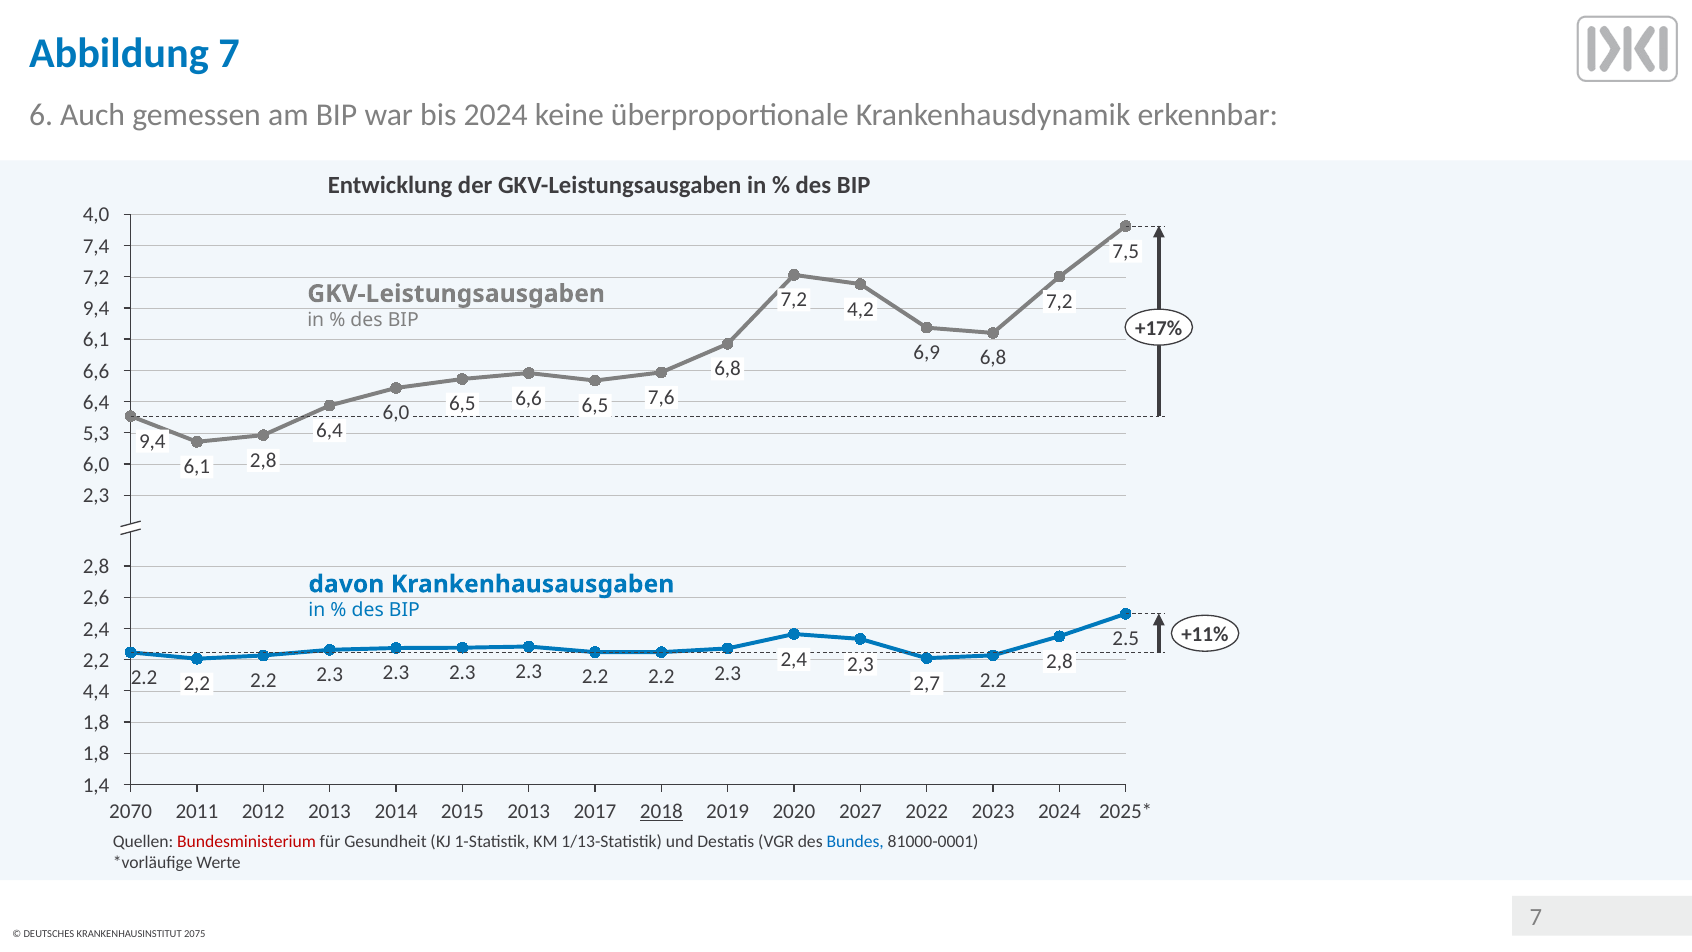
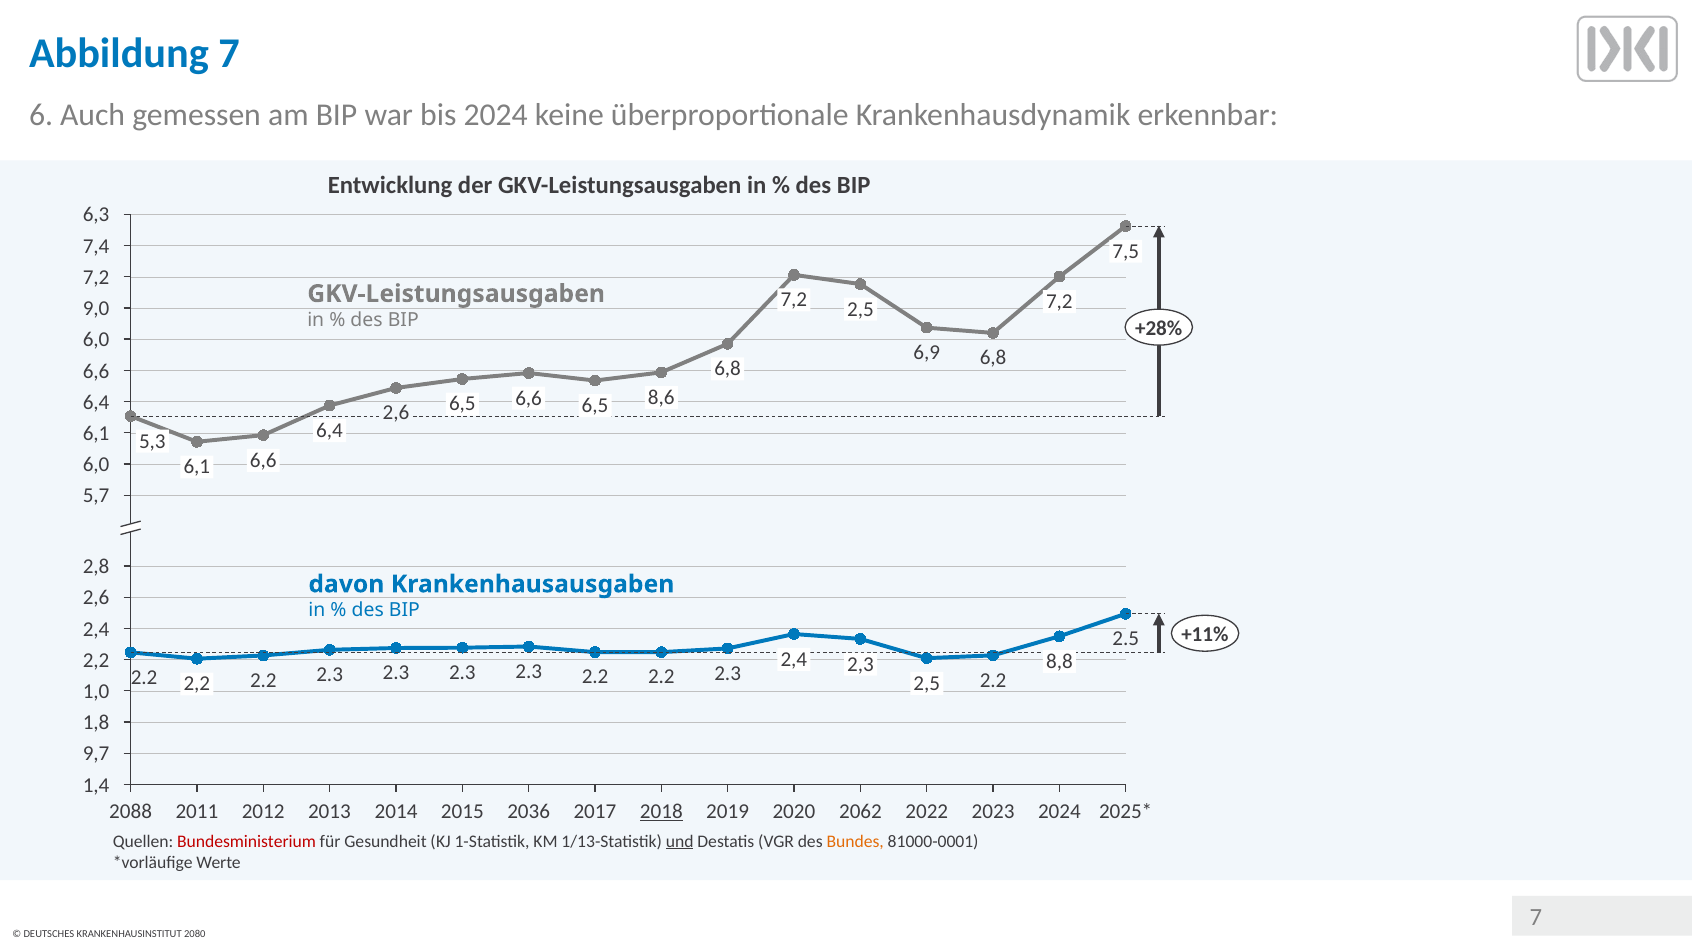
4,0: 4,0 -> 6,3
9,4 at (96, 309): 9,4 -> 9,0
4,2 at (860, 309): 4,2 -> 2,5
+17%: +17% -> +28%
6,1 at (96, 340): 6,1 -> 6,0
7,6: 7,6 -> 8,6
6,0 at (396, 413): 6,0 -> 2,6
5,3 at (96, 433): 5,3 -> 6,1
9,4 at (152, 441): 9,4 -> 5,3
2,8 at (263, 460): 2,8 -> 6,6
2,3 at (96, 496): 2,3 -> 5,7
2,8 at (1059, 661): 2,8 -> 8,8
2,7 at (927, 683): 2,7 -> 2,5
4,4: 4,4 -> 1,0
1,8 at (96, 754): 1,8 -> 9,7
2070: 2070 -> 2088
2013 at (529, 811): 2013 -> 2036
2027: 2027 -> 2062
und underline: none -> present
Bundes colour: blue -> orange
2075: 2075 -> 2080
